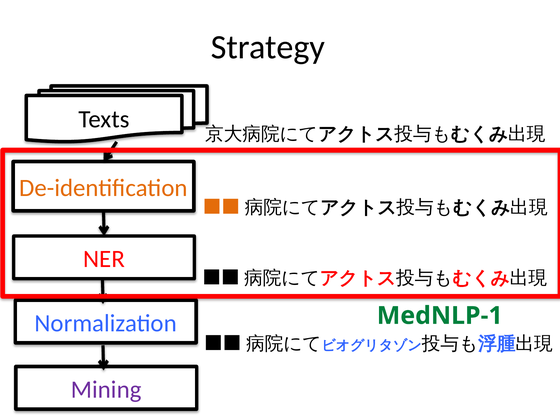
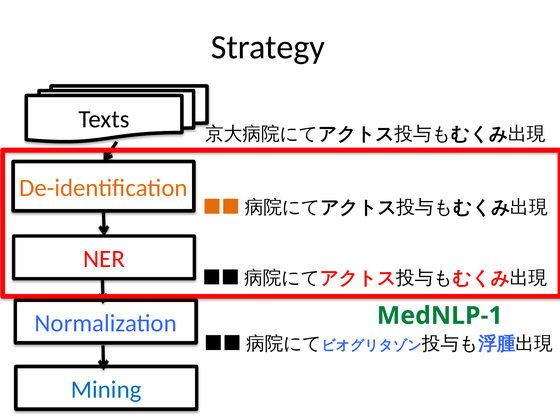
Mining colour: purple -> blue
